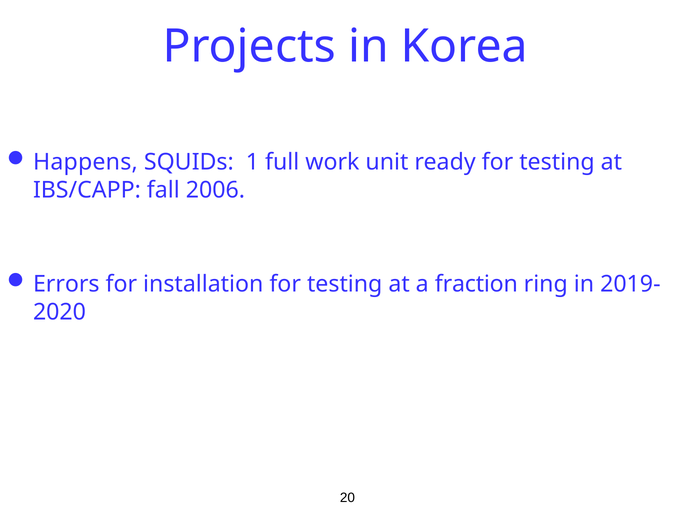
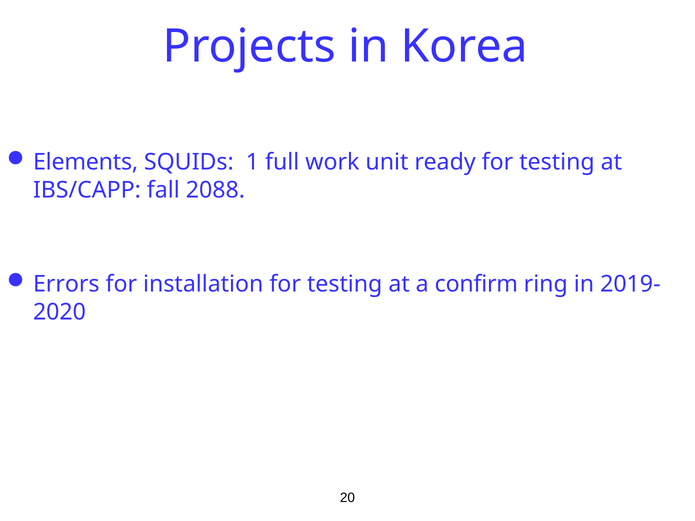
Happens: Happens -> Elements
2006: 2006 -> 2088
fraction: fraction -> confirm
